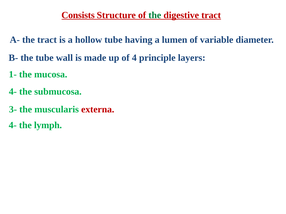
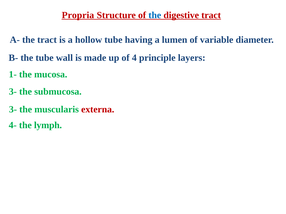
Consists: Consists -> Propria
the at (155, 15) colour: green -> blue
4- at (13, 92): 4- -> 3-
